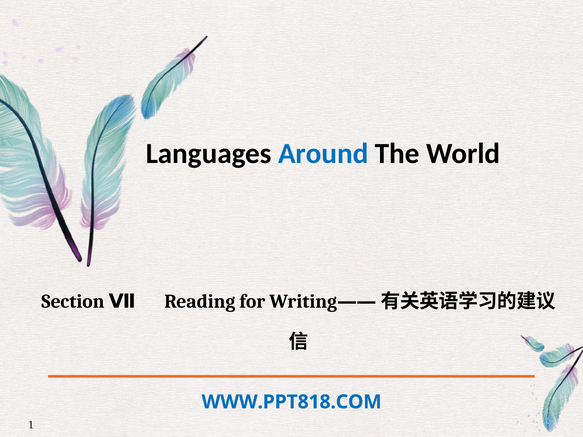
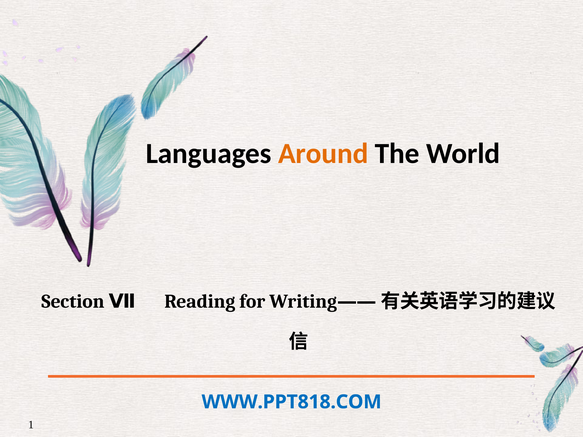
Around colour: blue -> orange
